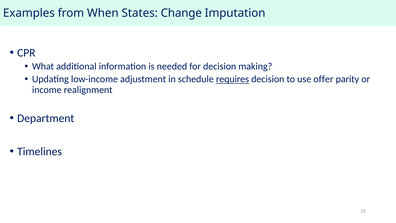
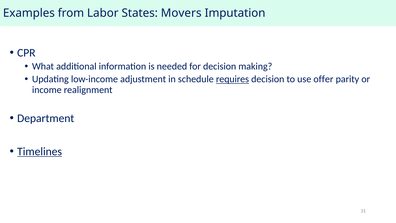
When: When -> Labor
Change: Change -> Movers
Timelines underline: none -> present
